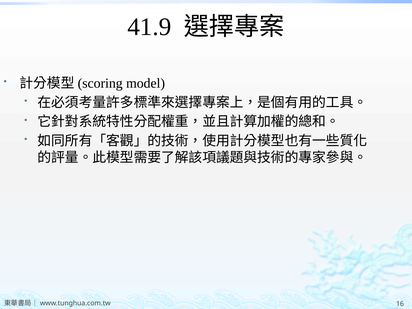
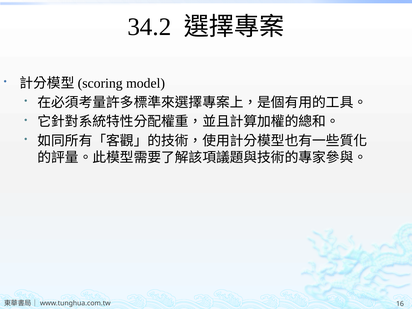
41.9: 41.9 -> 34.2
